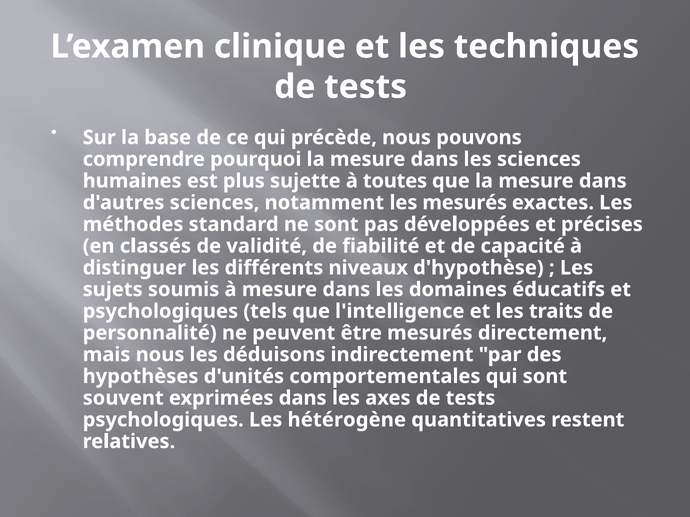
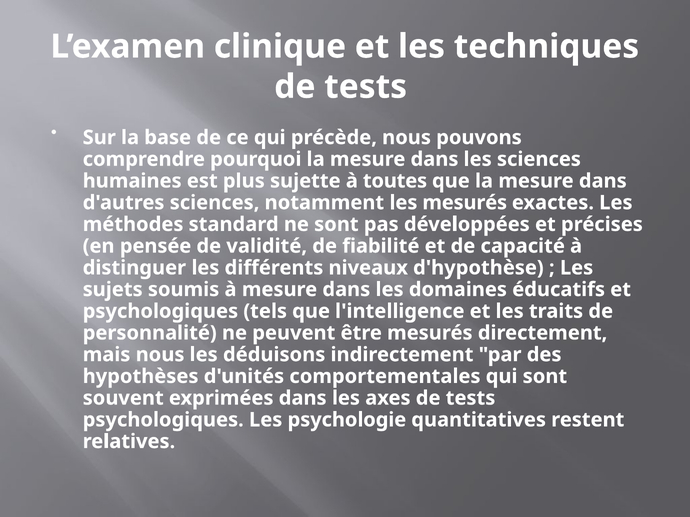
classés: classés -> pensée
hétérogène: hétérogène -> psychologie
